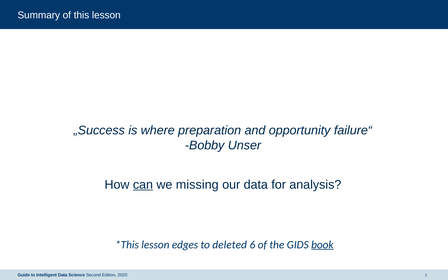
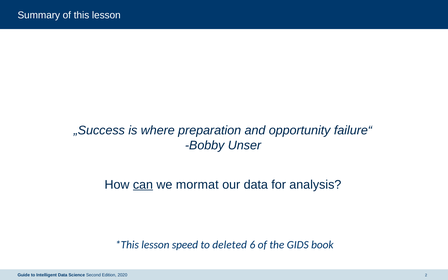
missing: missing -> mormat
edges: edges -> speed
book underline: present -> none
